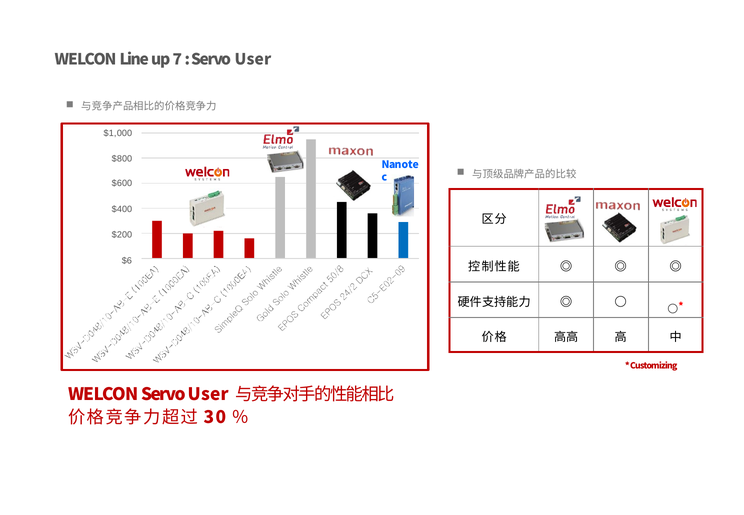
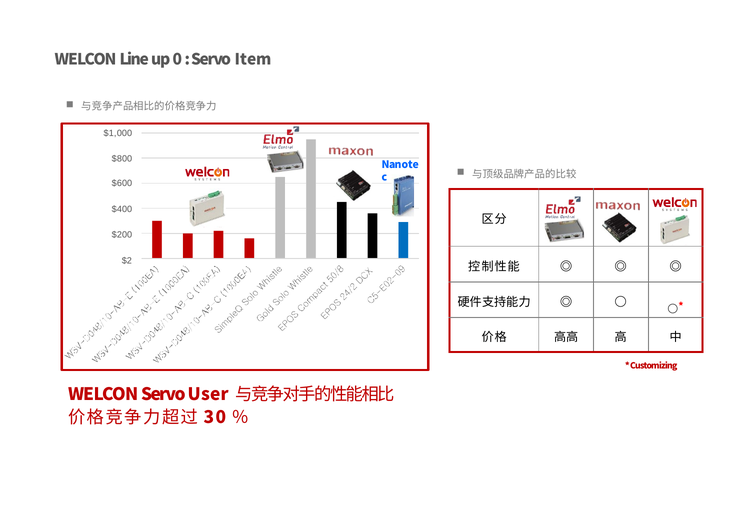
7: 7 -> 0
User at (253, 60): User -> Item
$6: $6 -> $2
